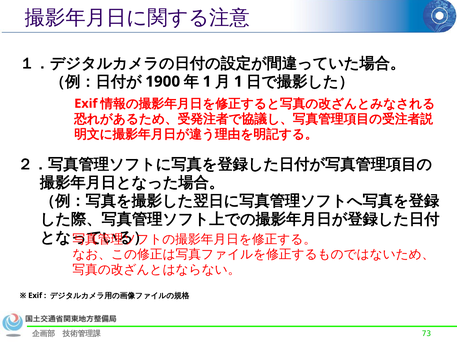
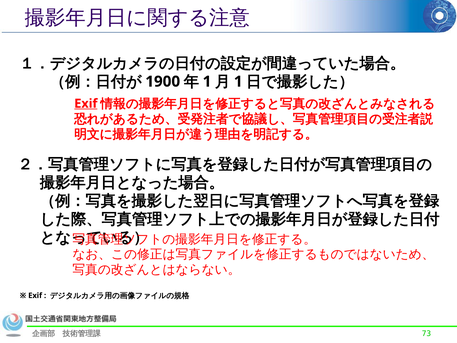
Exif at (86, 104) underline: none -> present
